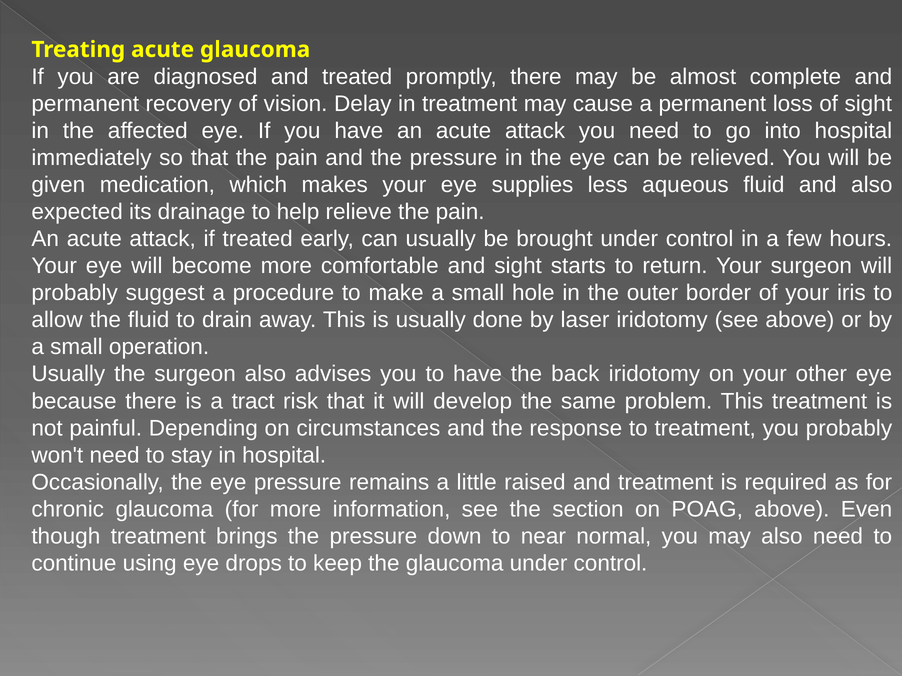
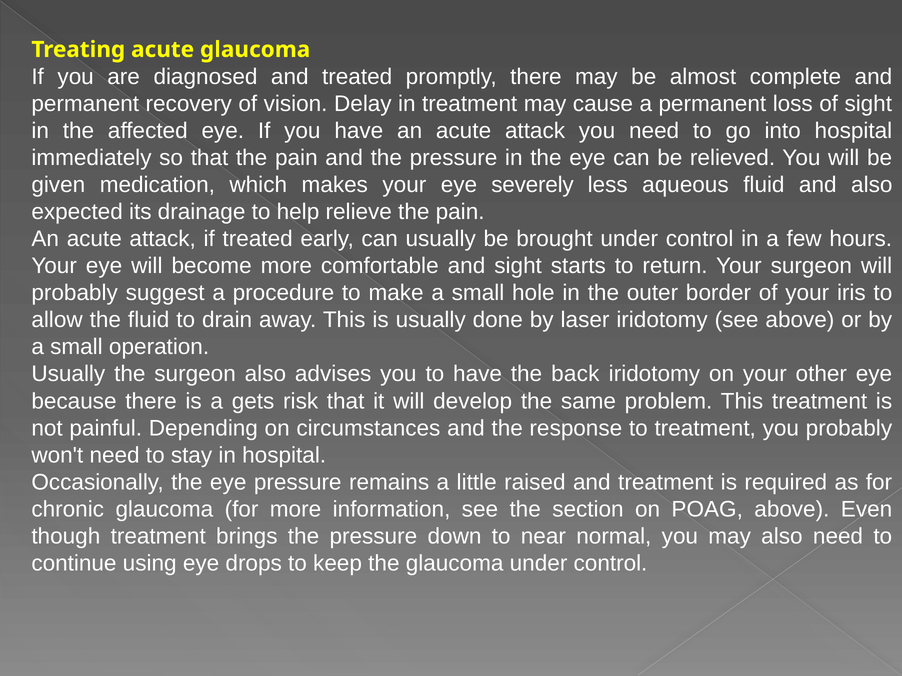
supplies: supplies -> severely
tract: tract -> gets
